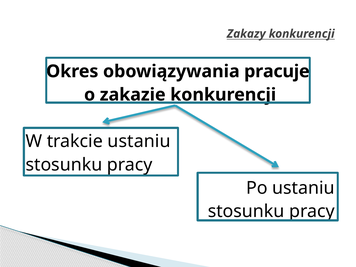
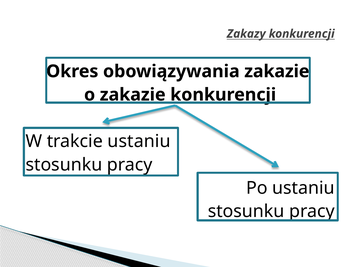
obowiązywania pracuje: pracuje -> zakazie
